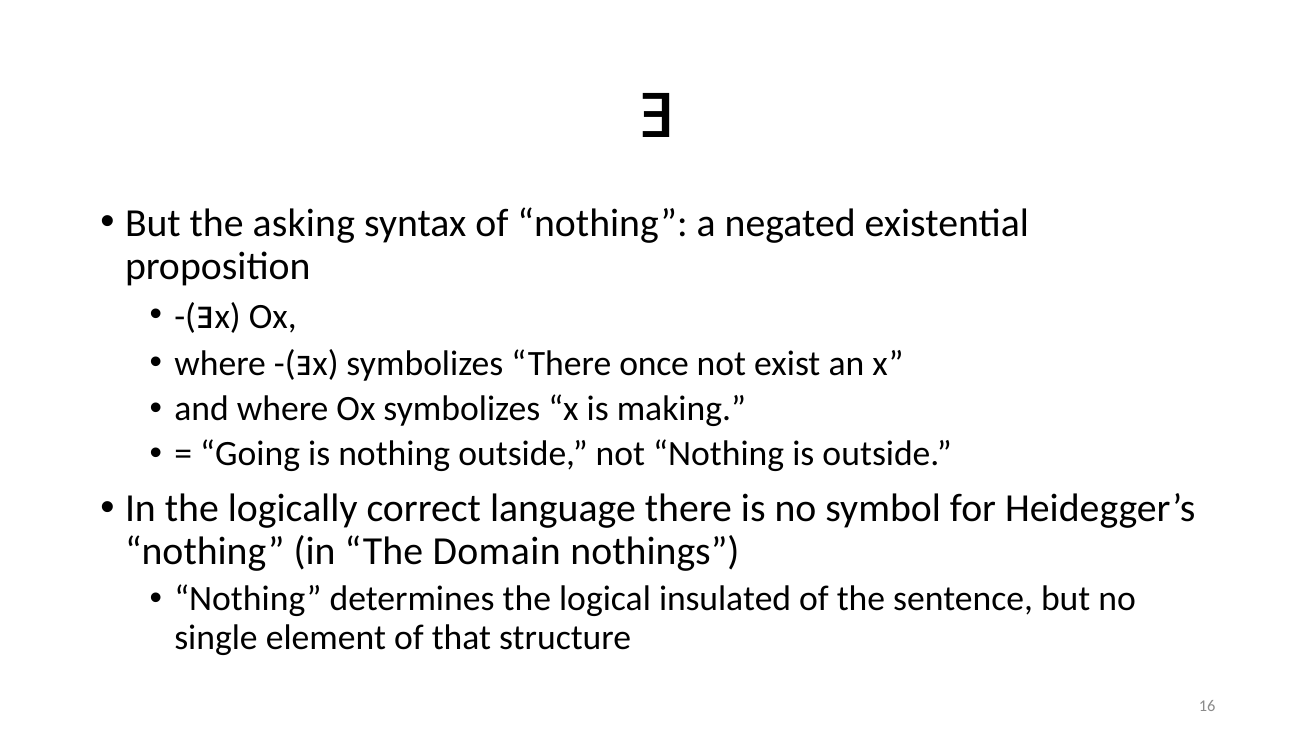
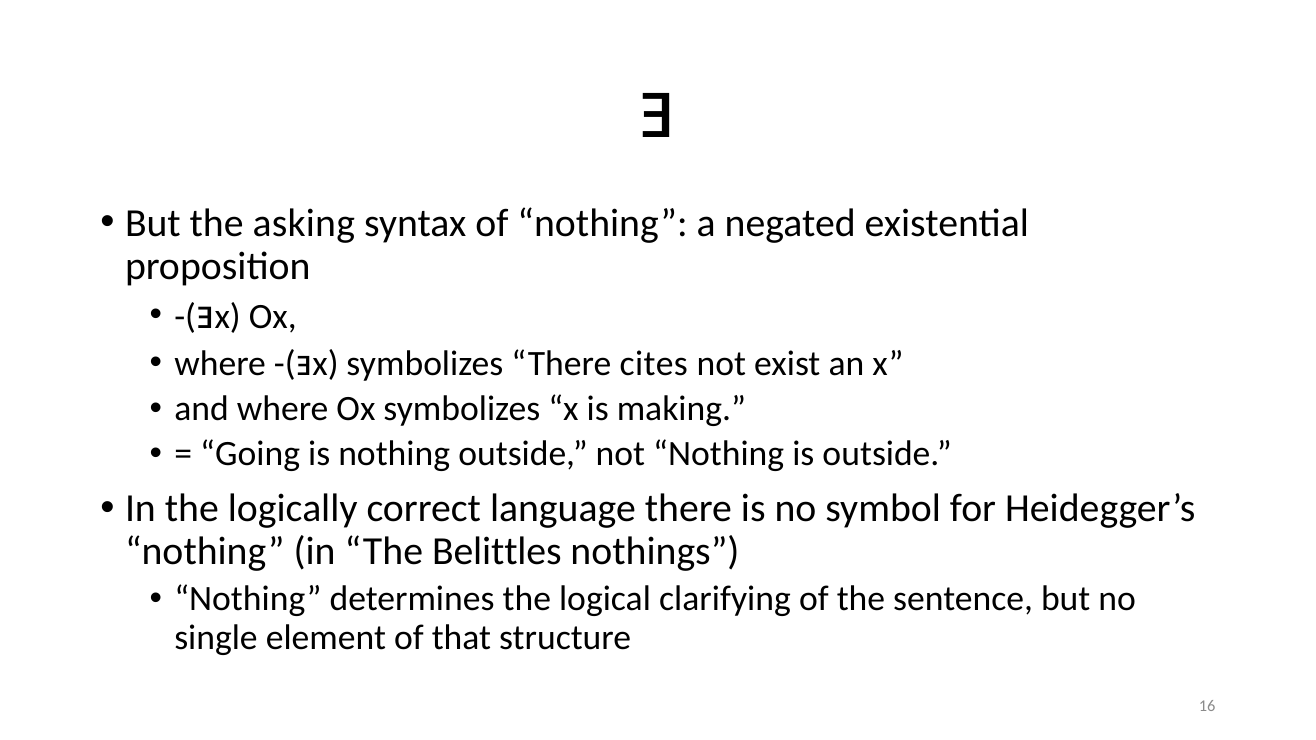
once: once -> cites
Domain: Domain -> Belittles
insulated: insulated -> clarifying
